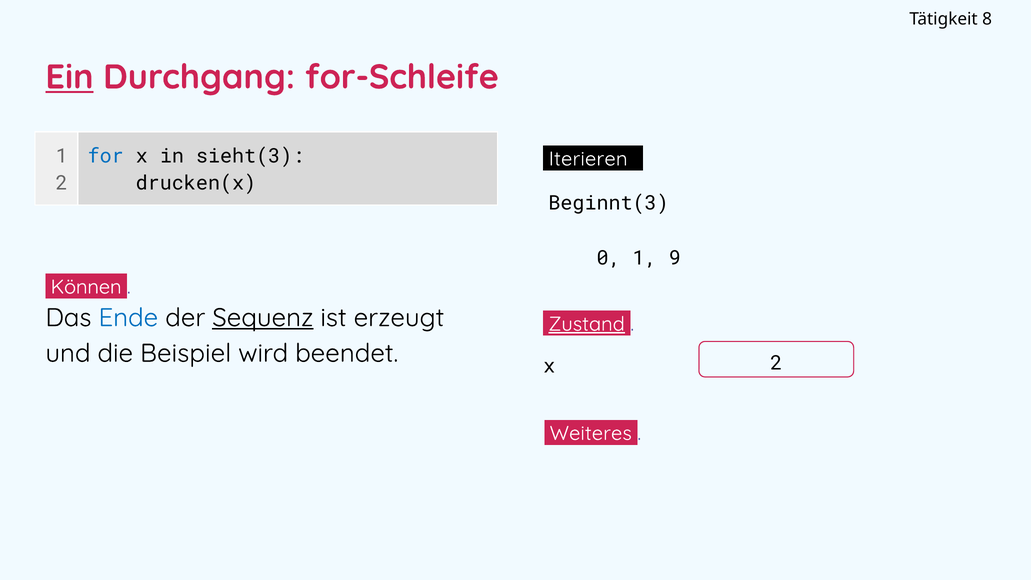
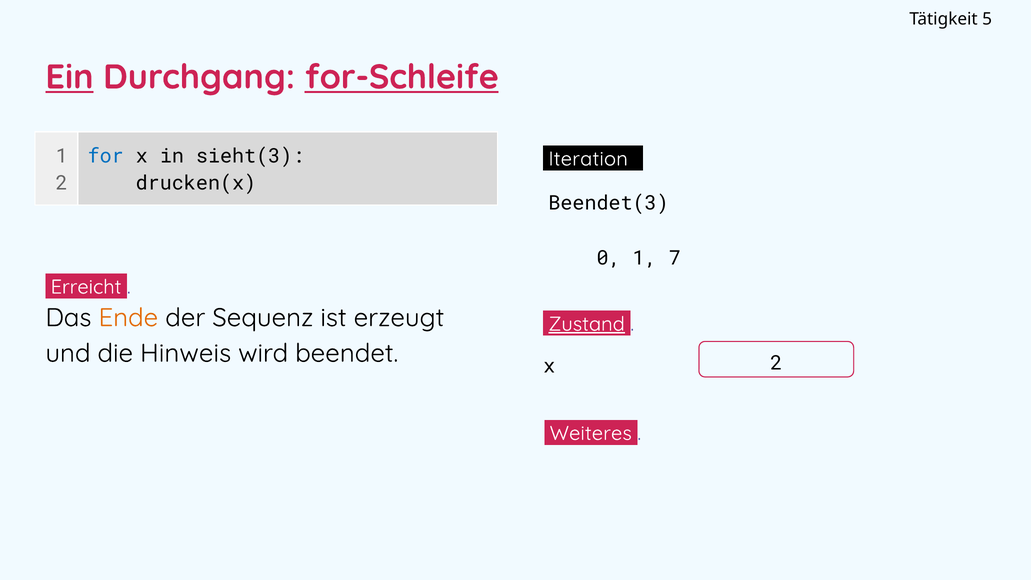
8: 8 -> 5
for-Schleife underline: none -> present
Iterieren: Iterieren -> Iteration
Beginnt(3: Beginnt(3 -> Beendet(3
9: 9 -> 7
Können: Können -> Erreicht
Ende colour: blue -> orange
Sequenz underline: present -> none
Beispiel: Beispiel -> Hinweis
